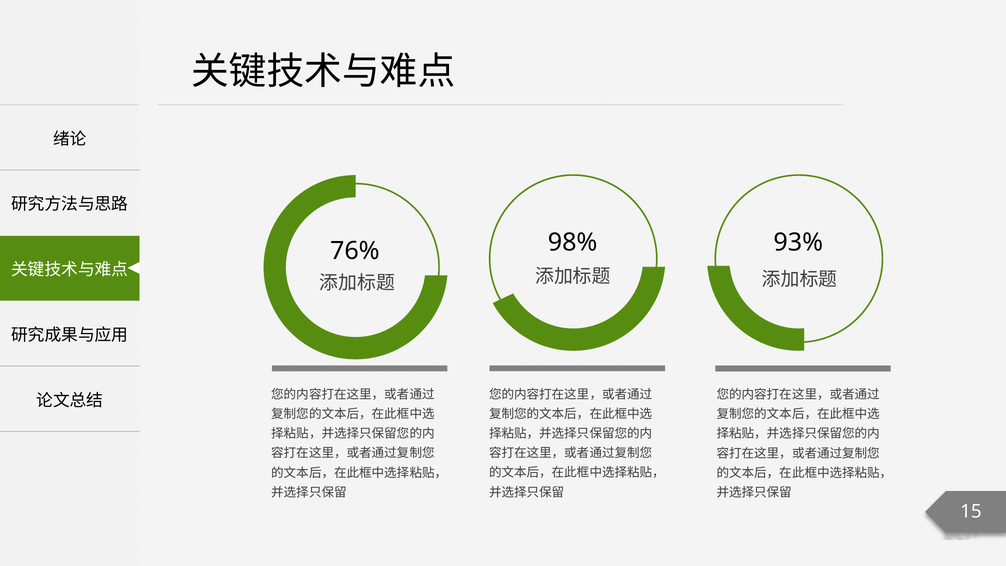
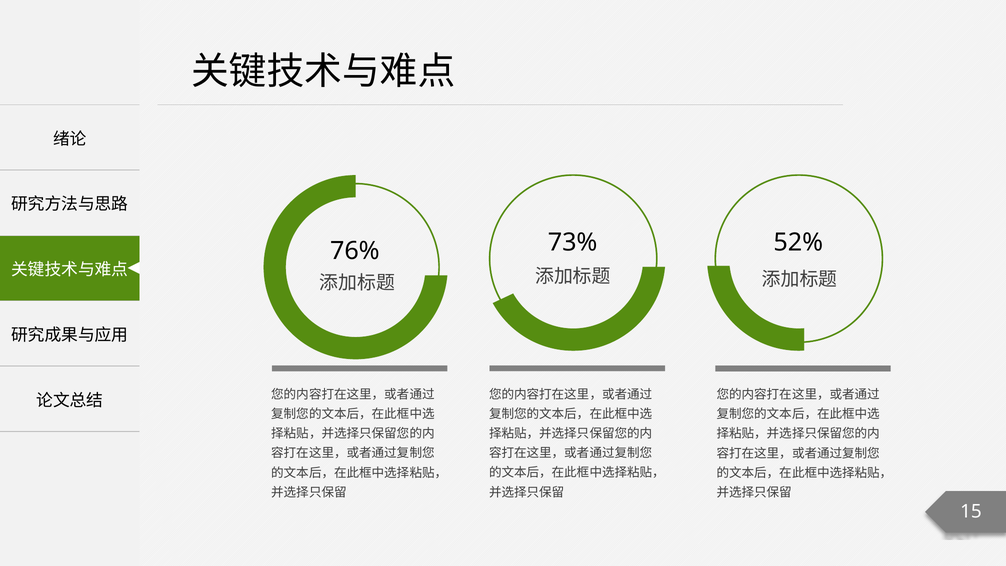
98%: 98% -> 73%
93%: 93% -> 52%
